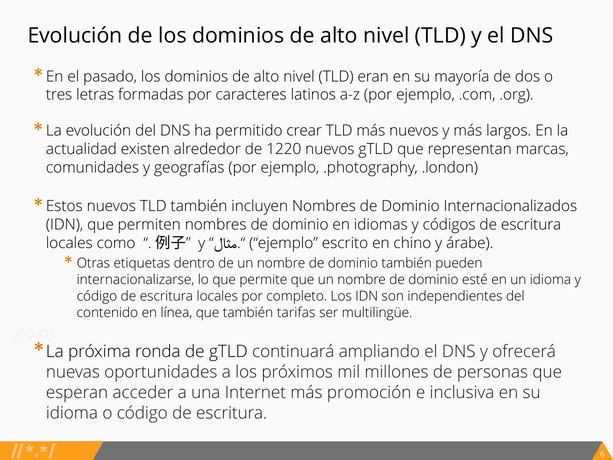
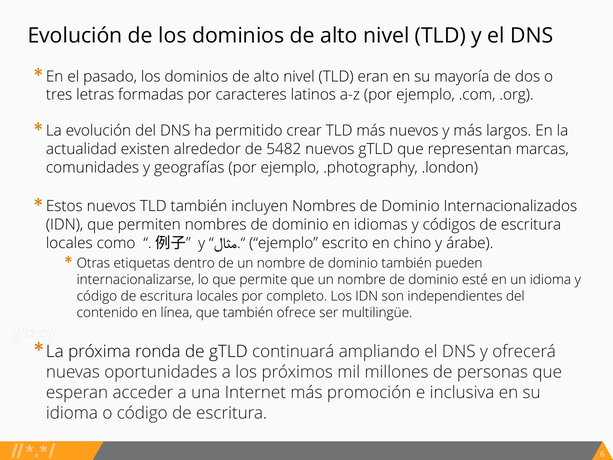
1220: 1220 -> 5482
tarifas: tarifas -> ofrece
